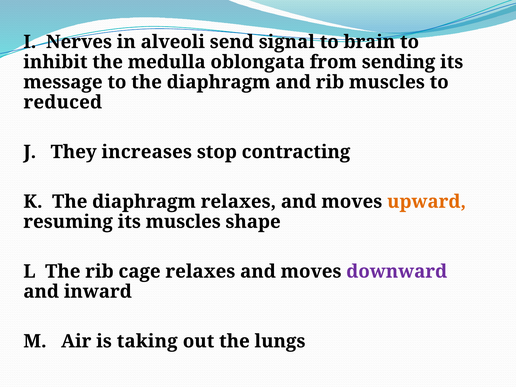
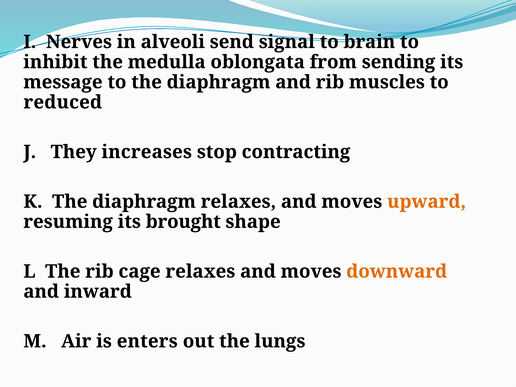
its muscles: muscles -> brought
downward colour: purple -> orange
taking: taking -> enters
